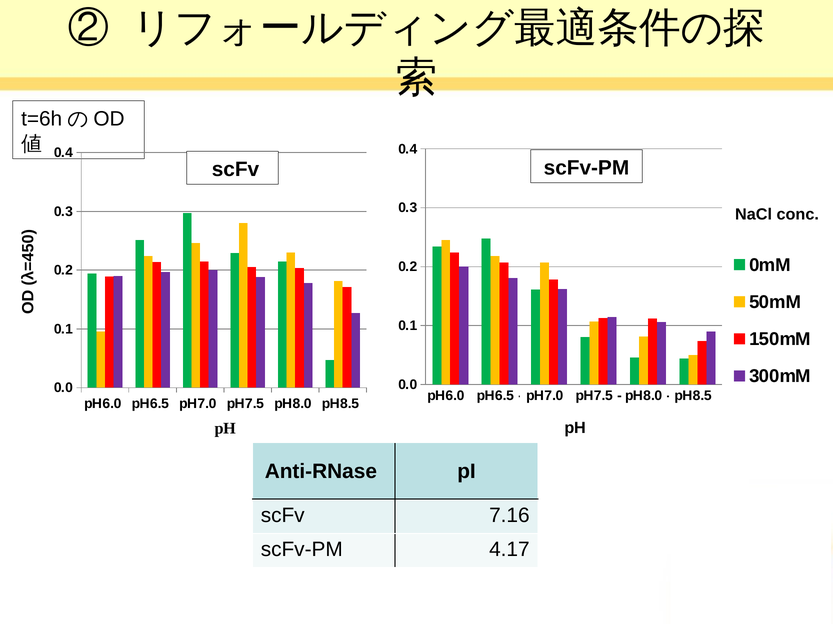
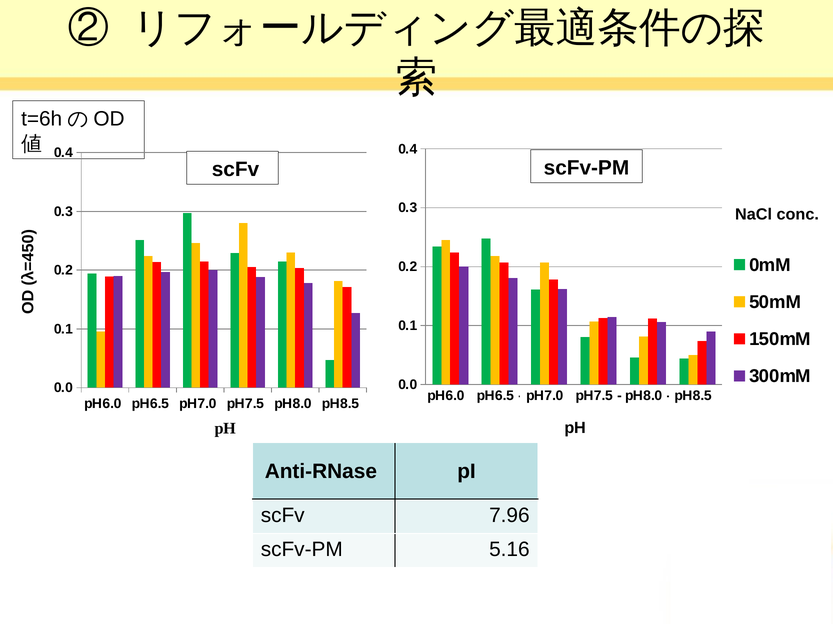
7.16: 7.16 -> 7.96
4.17: 4.17 -> 5.16
